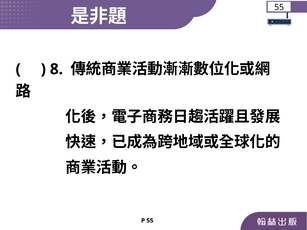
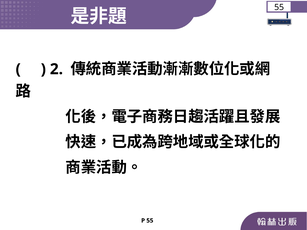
8: 8 -> 2
